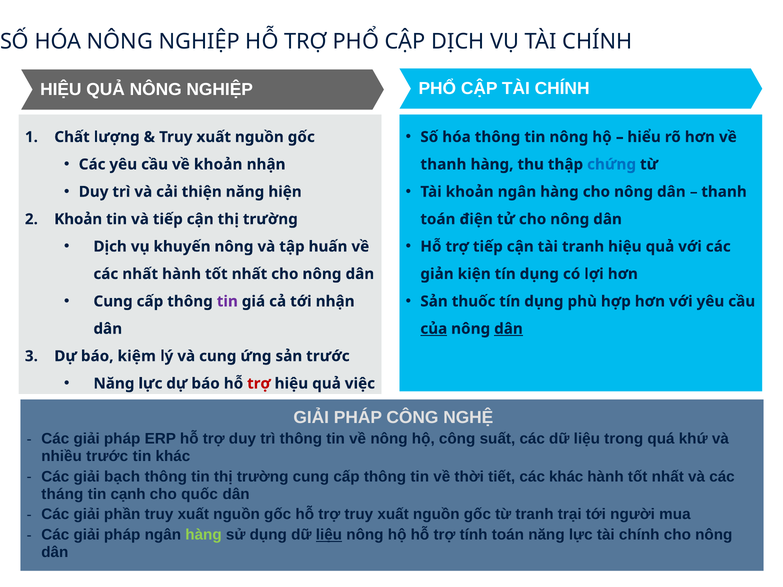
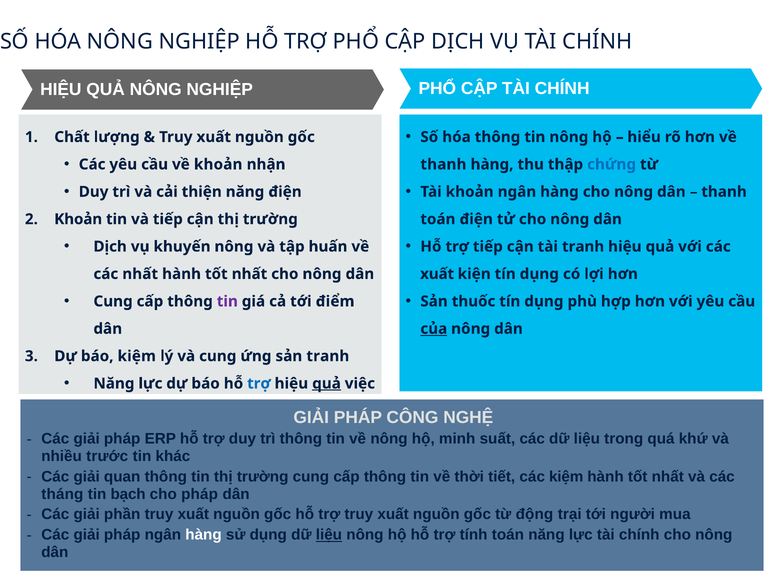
năng hiện: hiện -> điện
giản at (437, 274): giản -> xuất
tới nhận: nhận -> điểm
dân at (508, 329) underline: present -> none
sản trước: trước -> tranh
trợ at (259, 384) colour: red -> blue
quả at (327, 384) underline: none -> present
hộ công: công -> minh
bạch: bạch -> quan
các khác: khác -> kiệm
cạnh: cạnh -> bạch
cho quốc: quốc -> pháp
từ tranh: tranh -> động
hàng at (204, 535) colour: light green -> white
